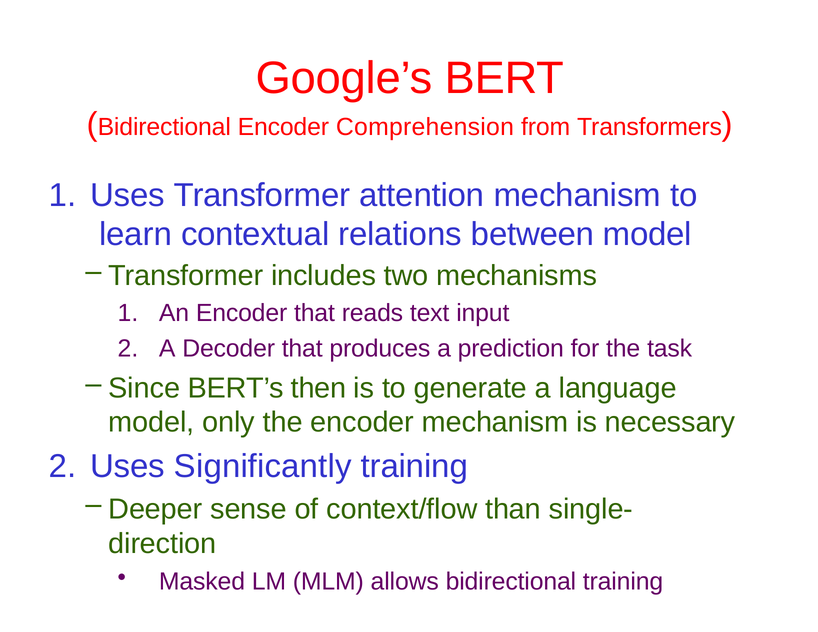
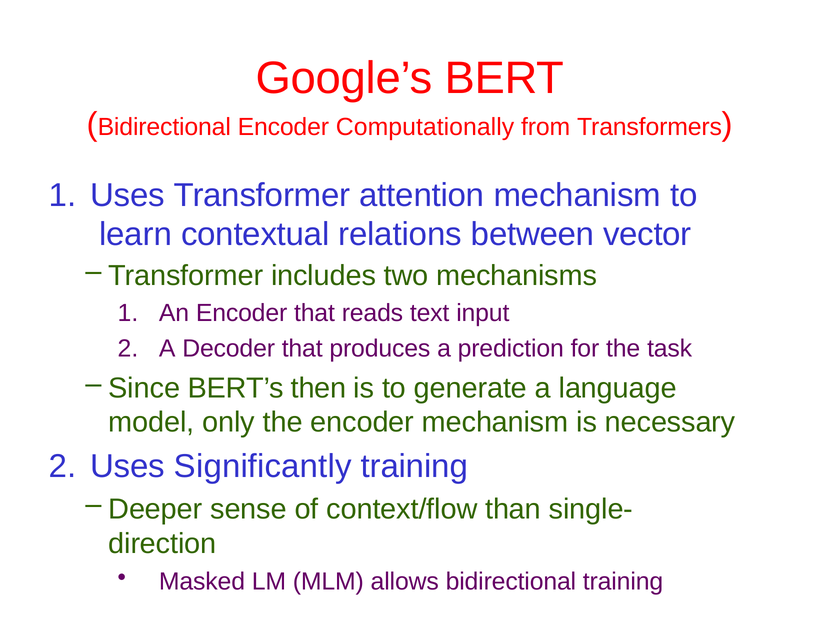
Comprehension: Comprehension -> Computationally
between model: model -> vector
